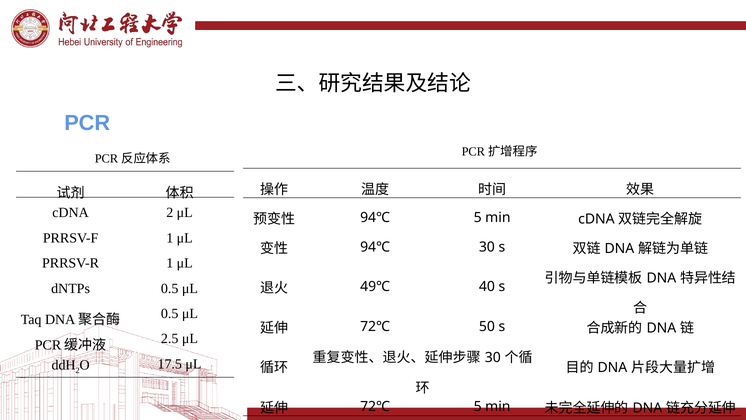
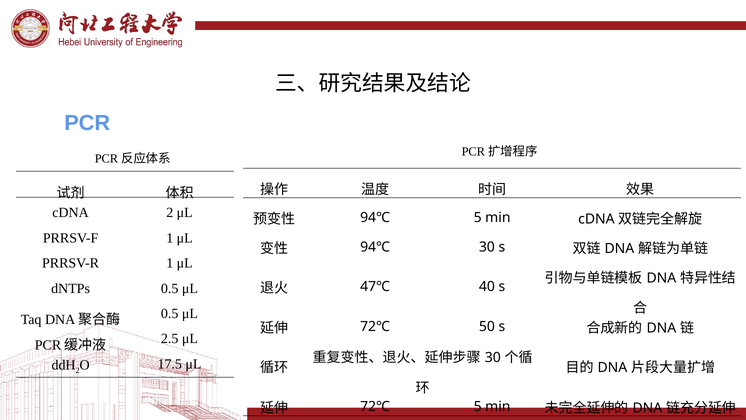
49℃: 49℃ -> 47℃
